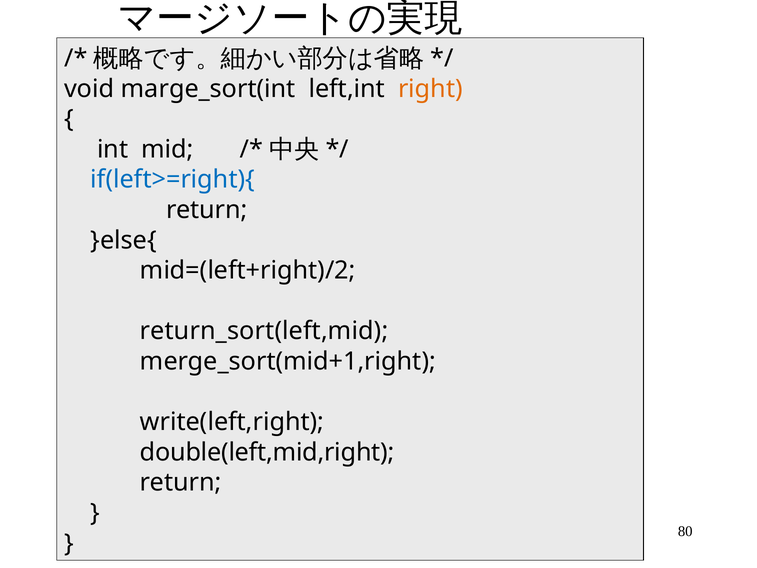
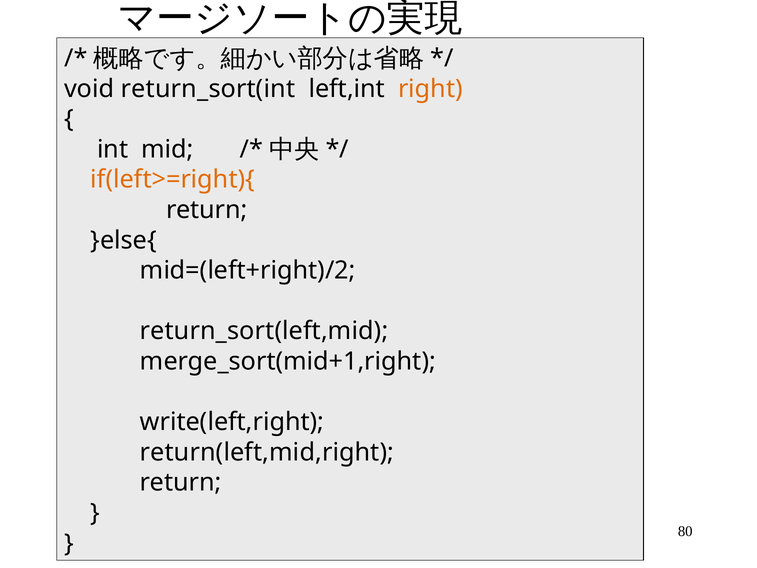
marge_sort(int: marge_sort(int -> return_sort(int
if(left>=right){ colour: blue -> orange
double(left,mid,right: double(left,mid,right -> return(left,mid,right
